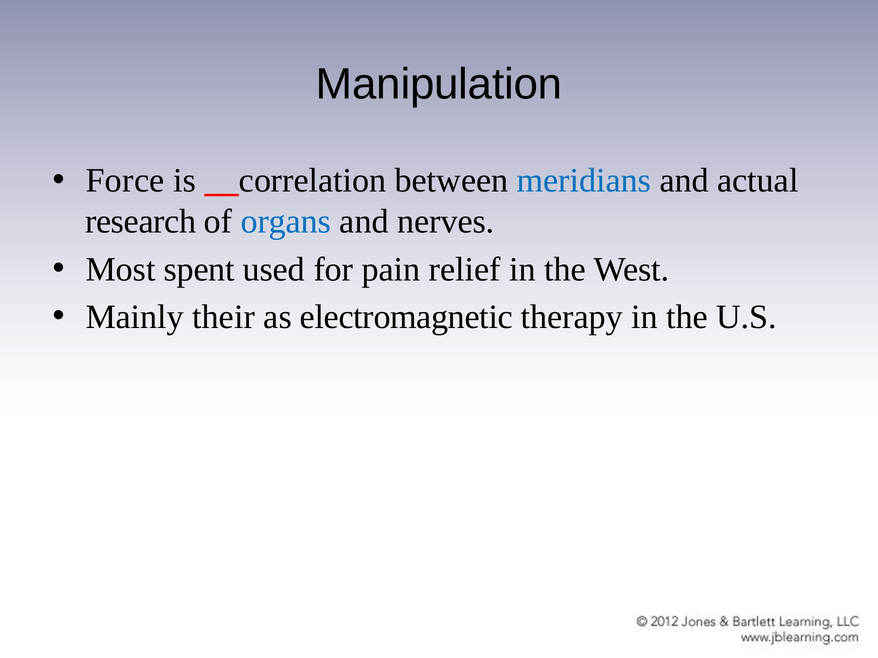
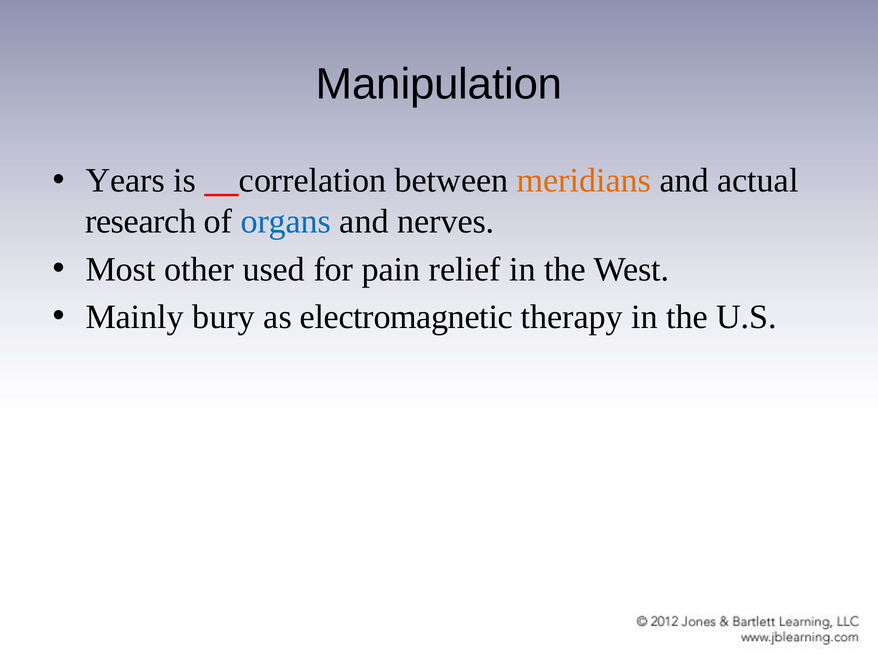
Force: Force -> Years
meridians colour: blue -> orange
spent: spent -> other
their: their -> bury
